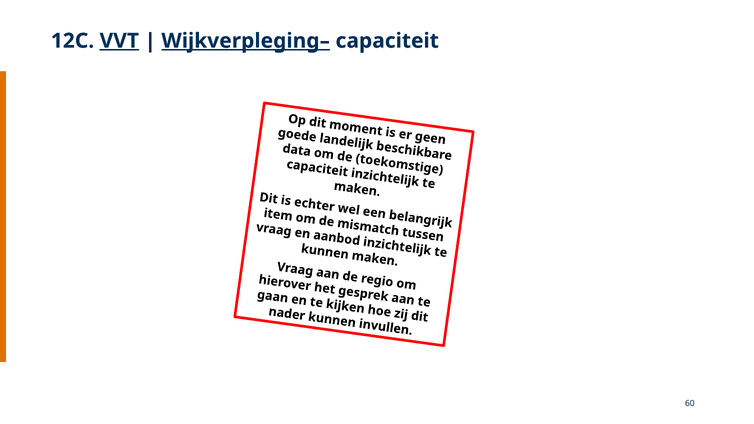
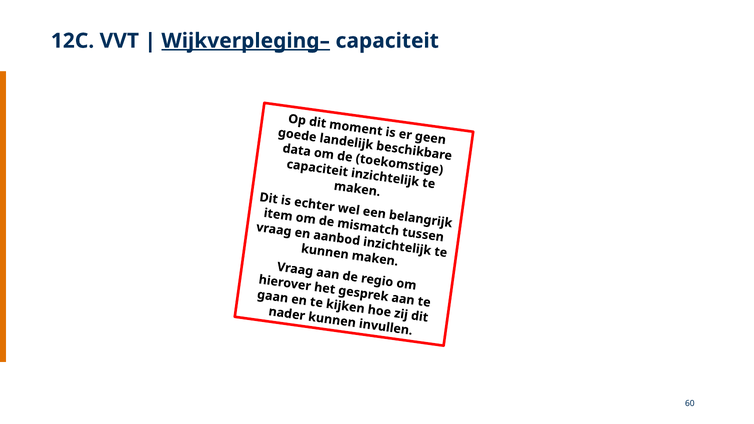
VVT underline: present -> none
